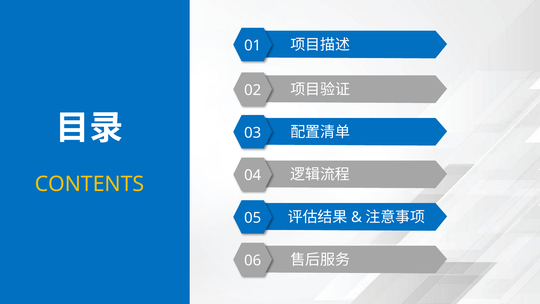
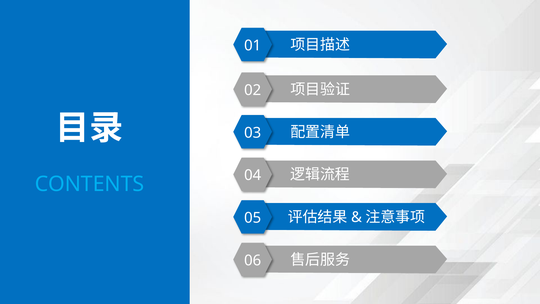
CONTENTS colour: yellow -> light blue
